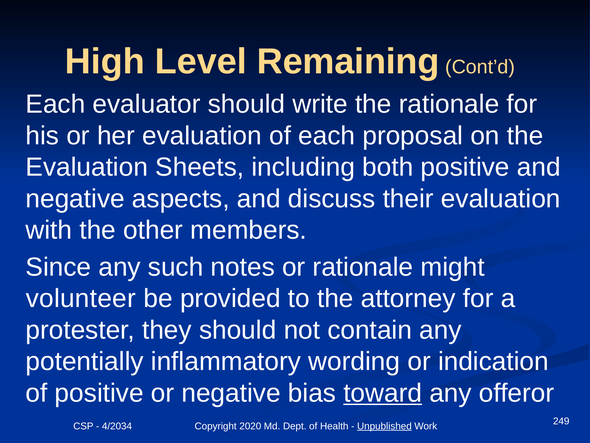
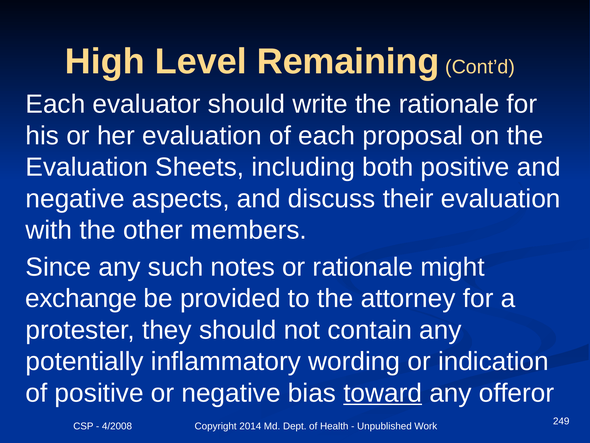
volunteer: volunteer -> exchange
4/2034: 4/2034 -> 4/2008
2020: 2020 -> 2014
Unpublished underline: present -> none
